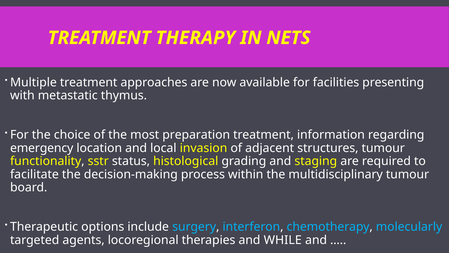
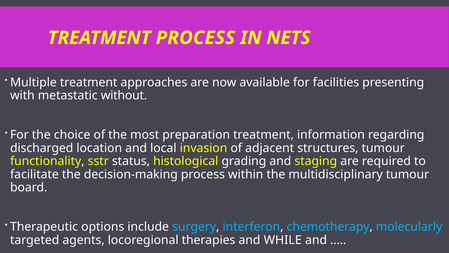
TREATMENT THERAPY: THERAPY -> PROCESS
thymus: thymus -> without
emergency: emergency -> discharged
